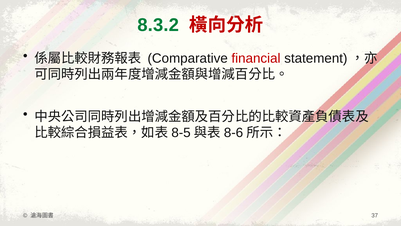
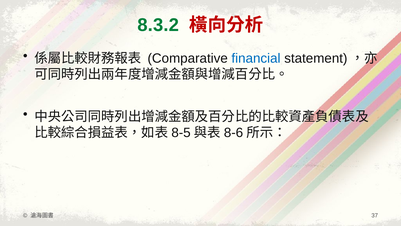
financial colour: red -> blue
